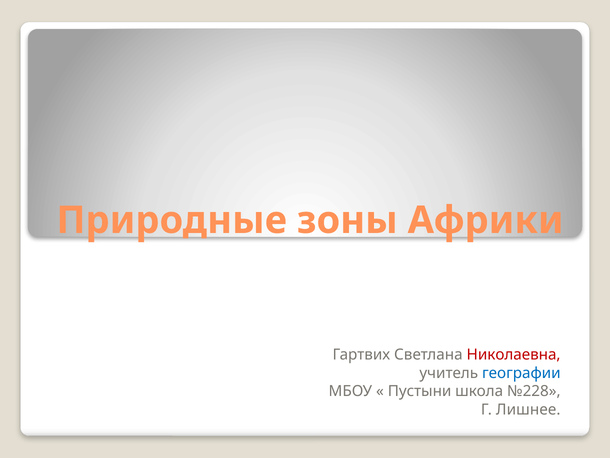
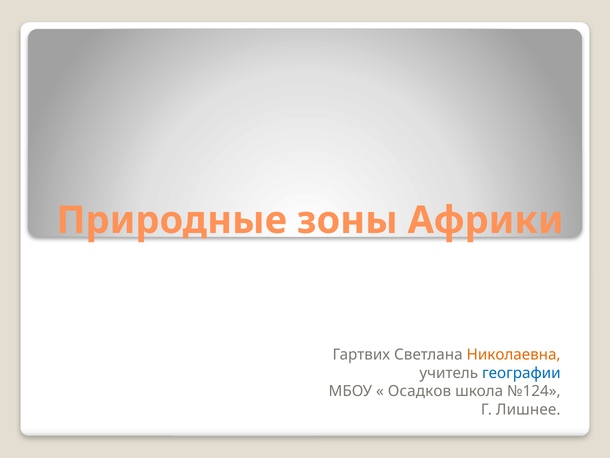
Николаевна colour: red -> orange
Пустыни: Пустыни -> Осадков
№228: №228 -> №124
